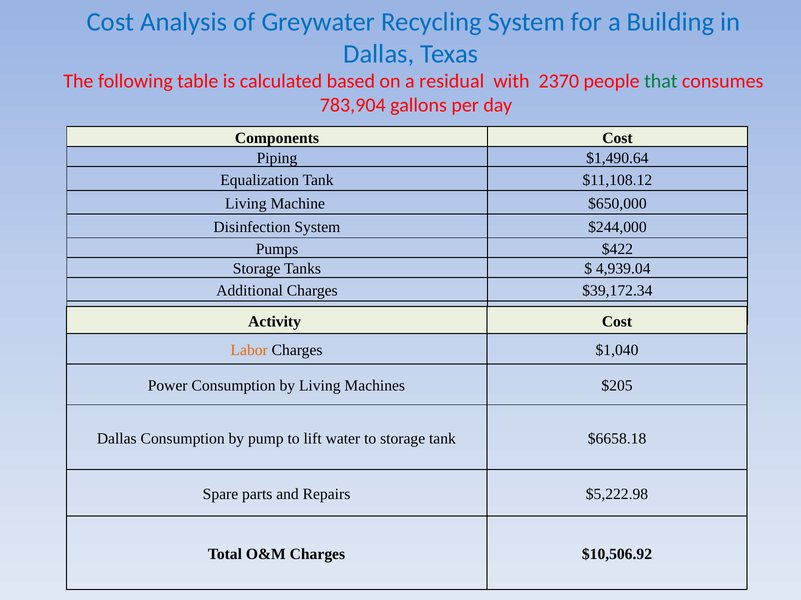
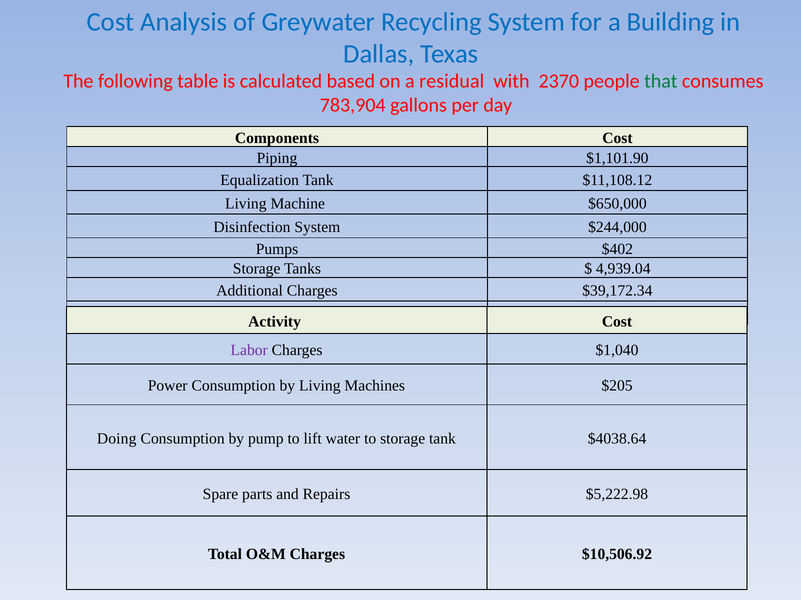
$1,490.64: $1,490.64 -> $1,101.90
$422: $422 -> $402
Labor colour: orange -> purple
Dallas at (117, 439): Dallas -> Doing
$6658.18: $6658.18 -> $4038.64
